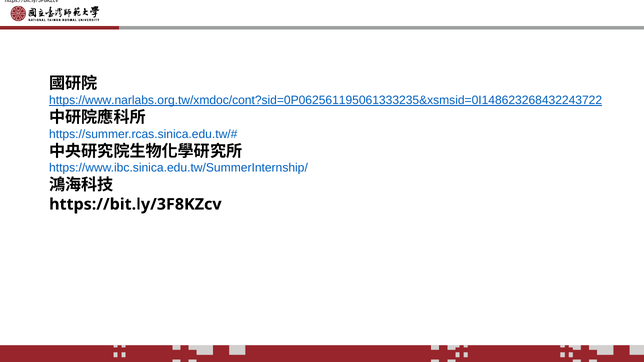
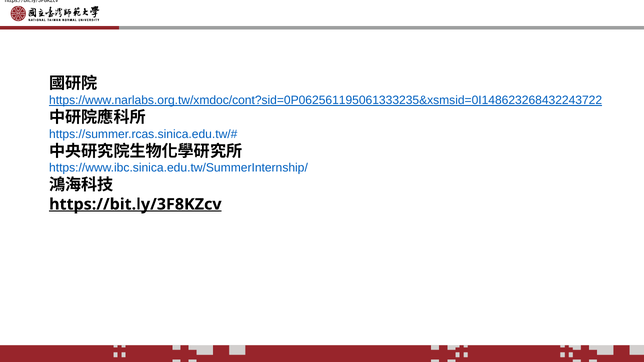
https://bit.ly/3F8KZcv at (135, 204) underline: none -> present
